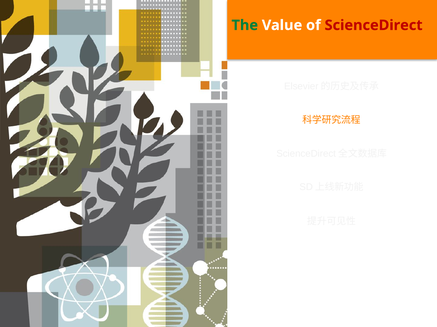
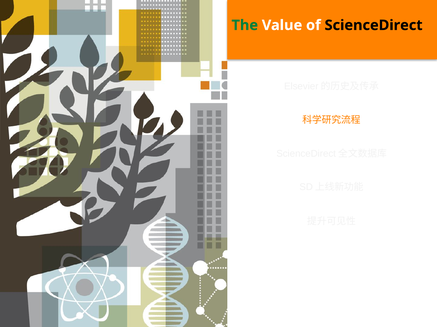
ScienceDirect at (374, 25) colour: red -> black
